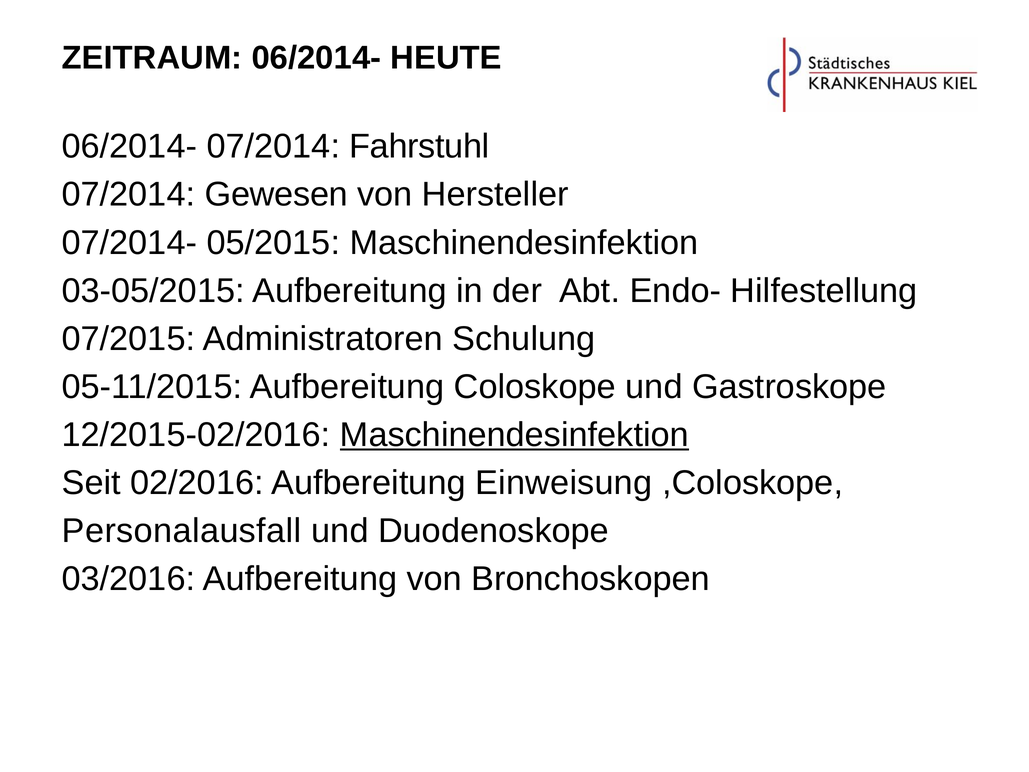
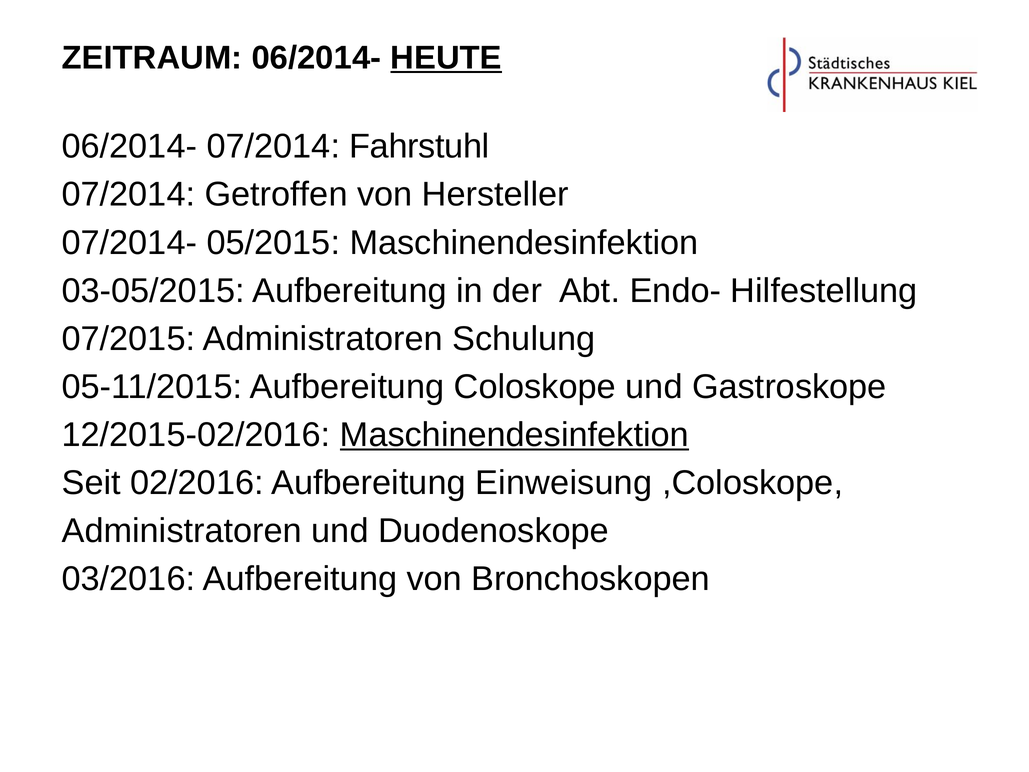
HEUTE underline: none -> present
Gewesen: Gewesen -> Getroffen
Personalausfall at (182, 531): Personalausfall -> Administratoren
